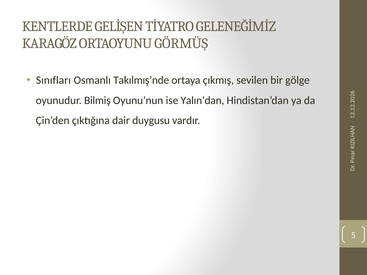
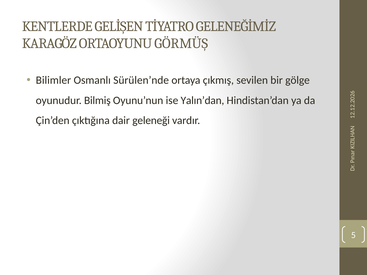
Sınıfları: Sınıfları -> Bilimler
Takılmış’nde: Takılmış’nde -> Sürülen’nde
duygusu: duygusu -> geleneği
